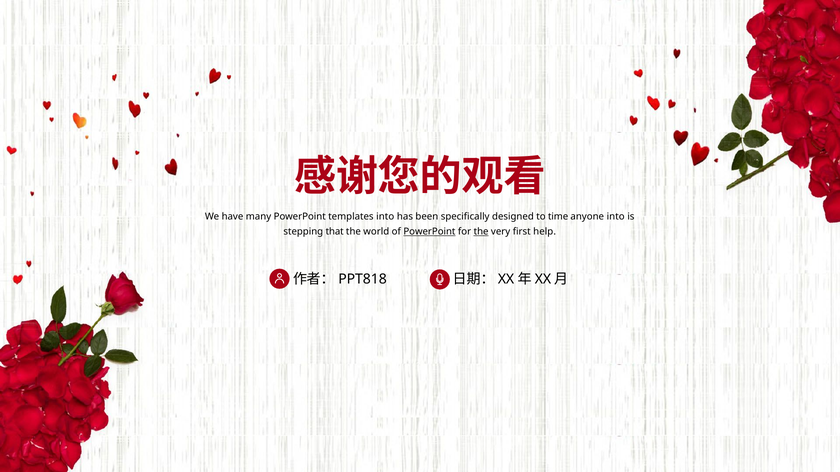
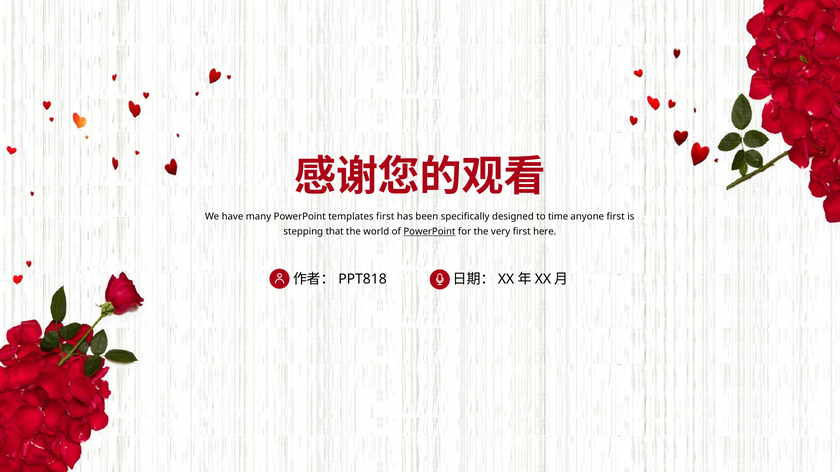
templates into: into -> first
anyone into: into -> first
the at (481, 232) underline: present -> none
help: help -> here
